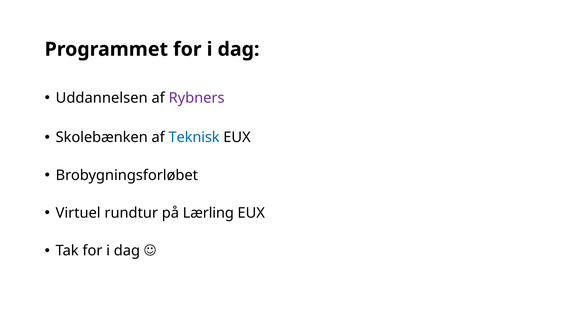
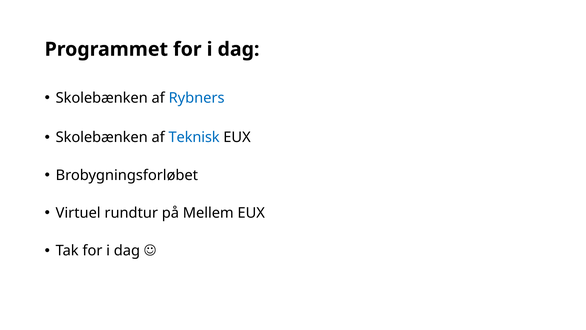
Uddannelsen at (102, 98): Uddannelsen -> Skolebænken
Rybners colour: purple -> blue
Lærling: Lærling -> Mellem
